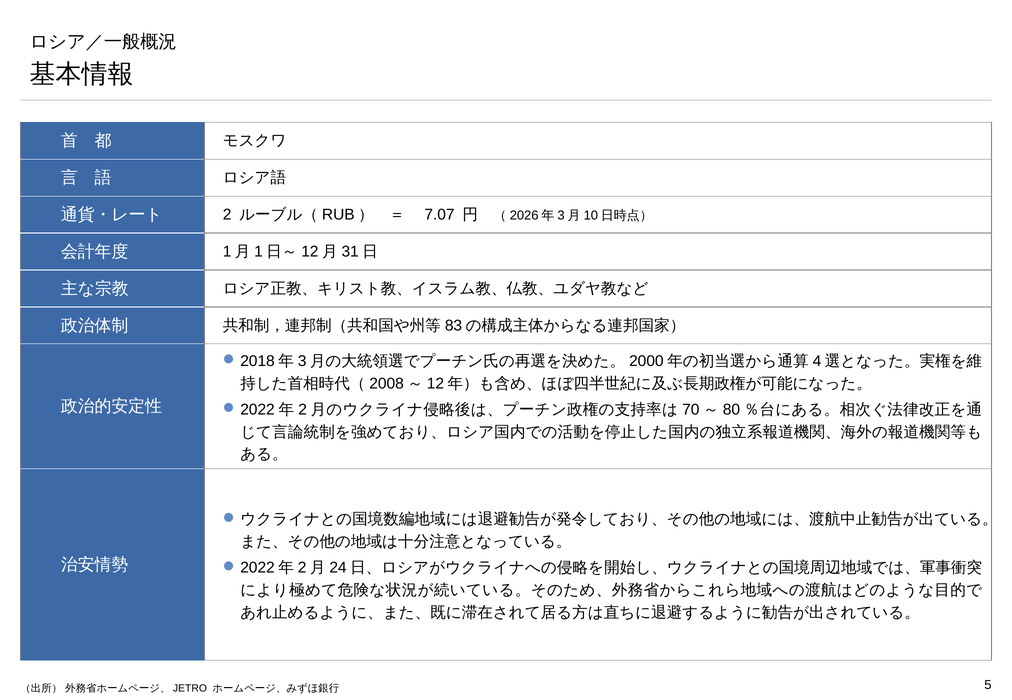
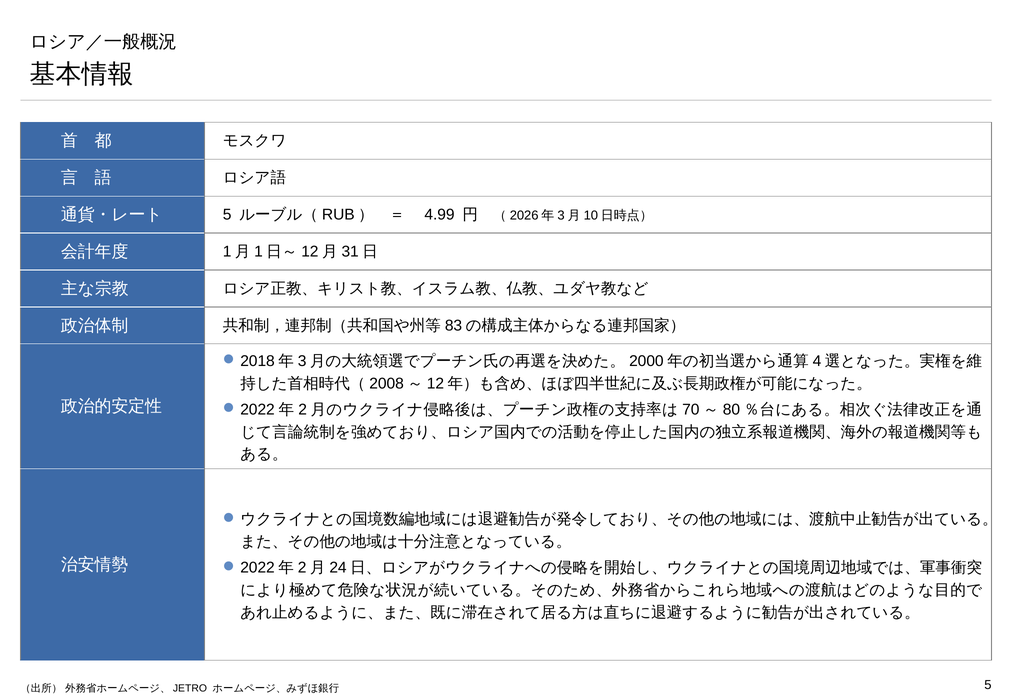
2 at (227, 215): 2 -> 5
7.07: 7.07 -> 4.99
